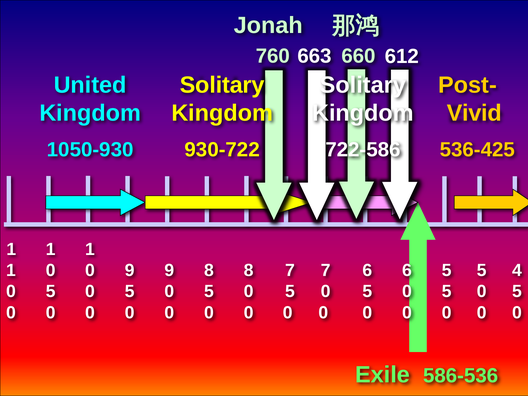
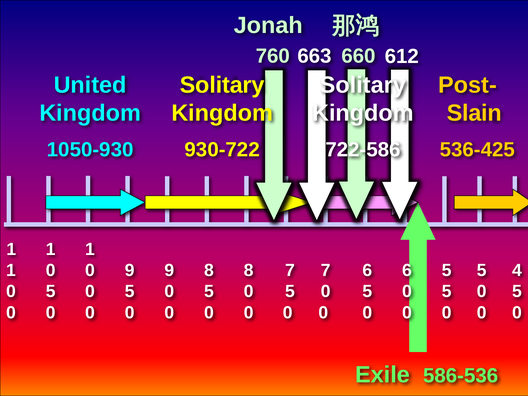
Vivid: Vivid -> Slain
